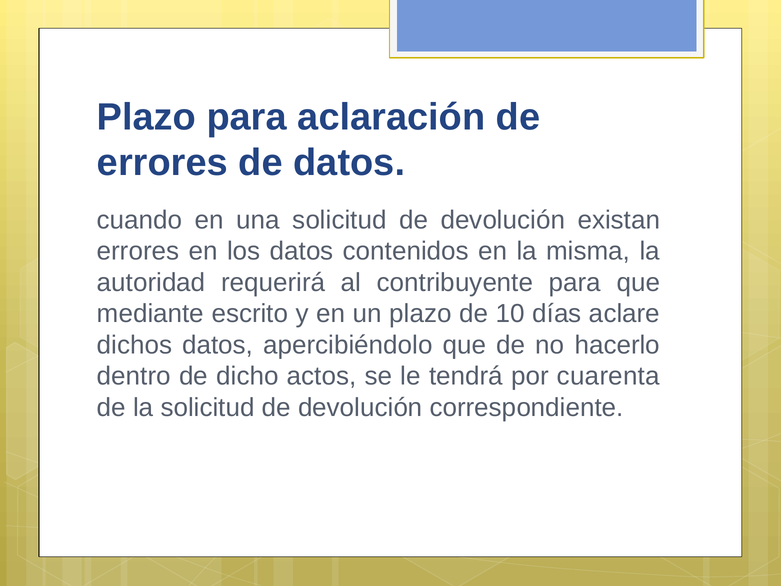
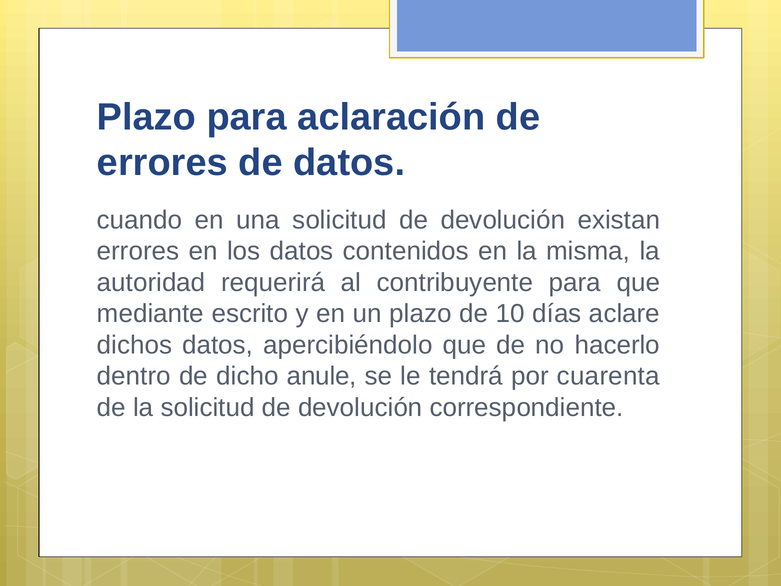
actos: actos -> anule
